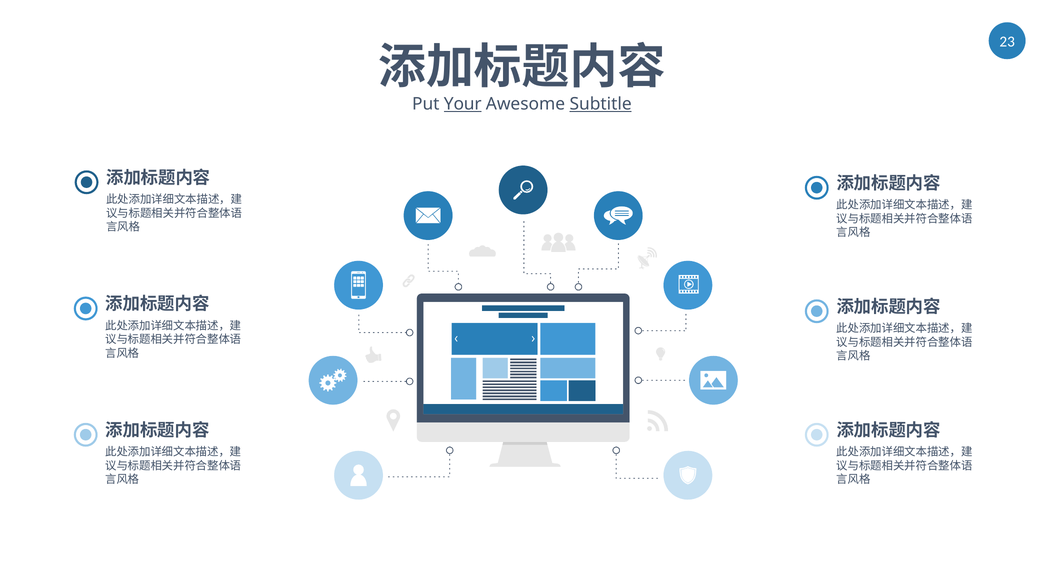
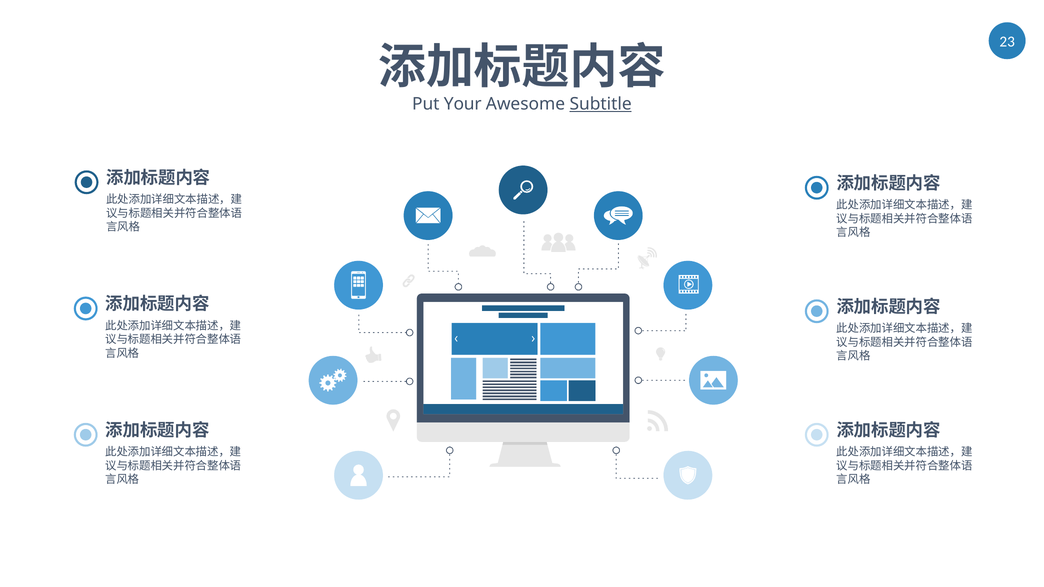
Your underline: present -> none
